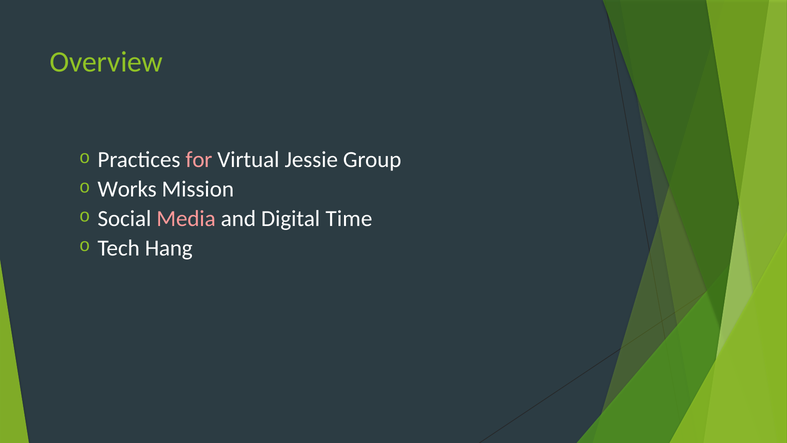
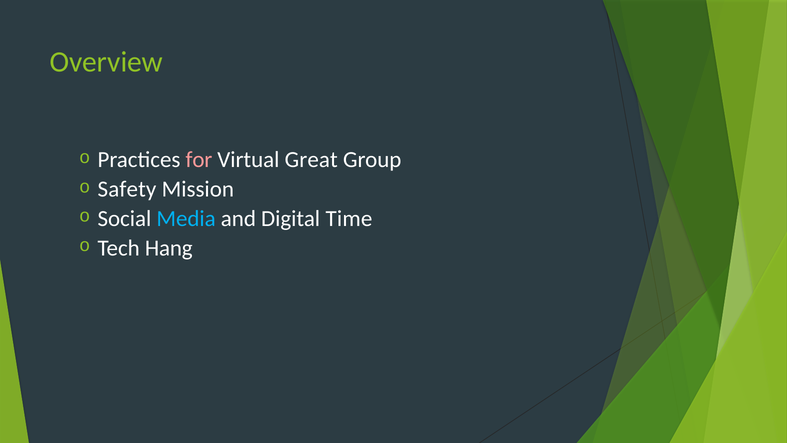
Jessie: Jessie -> Great
Works: Works -> Safety
Media colour: pink -> light blue
